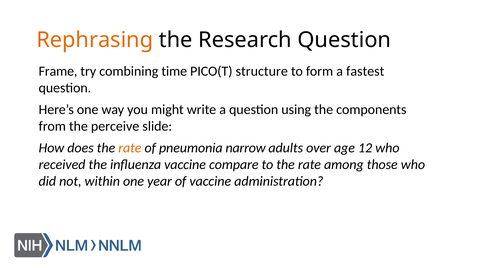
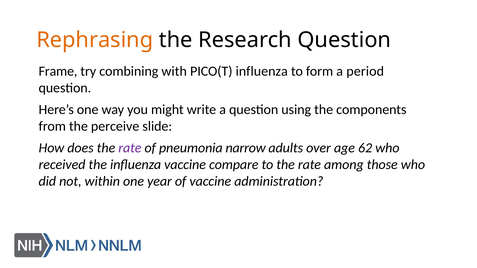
time: time -> with
PICO(T structure: structure -> influenza
fastest: fastest -> period
rate at (130, 148) colour: orange -> purple
12: 12 -> 62
